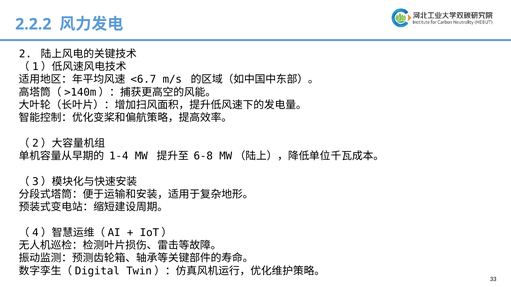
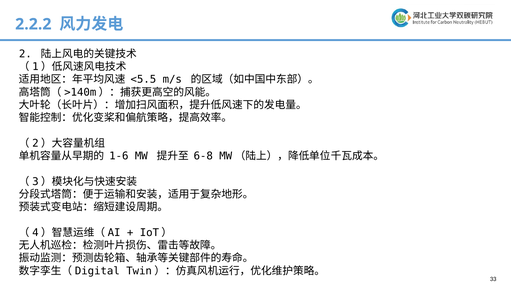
<6.7: <6.7 -> <5.5
1-4: 1-4 -> 1-6
